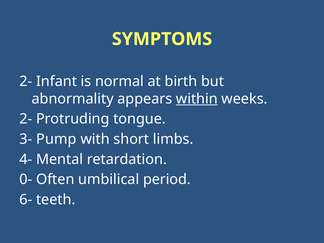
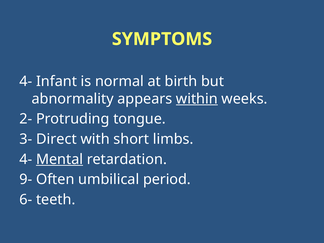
2- at (26, 81): 2- -> 4-
Pump: Pump -> Direct
Mental underline: none -> present
0-: 0- -> 9-
